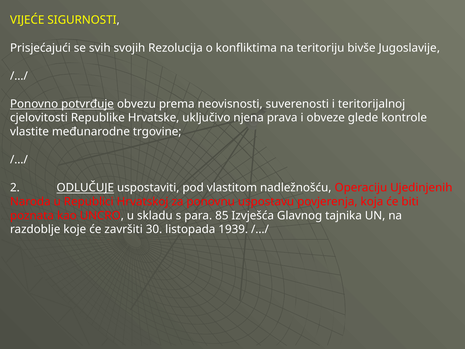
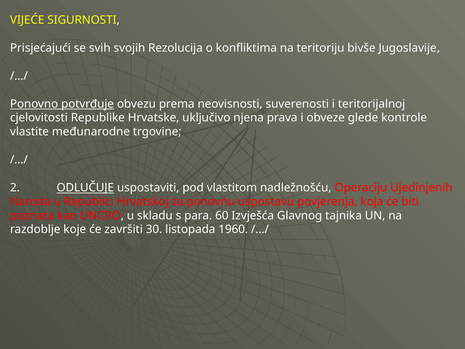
85: 85 -> 60
1939: 1939 -> 1960
